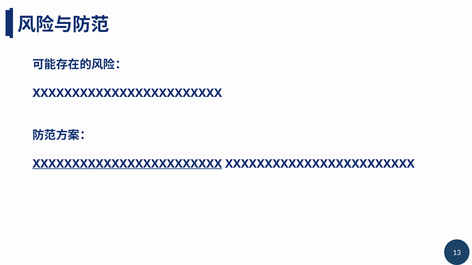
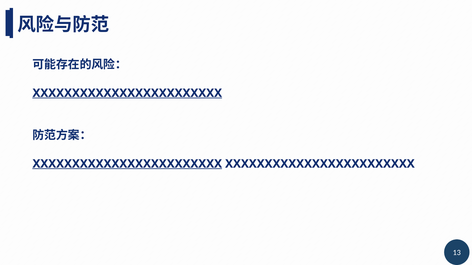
XXXXXXXXXXXXXXXXXXXXXXXX at (127, 93) underline: none -> present
